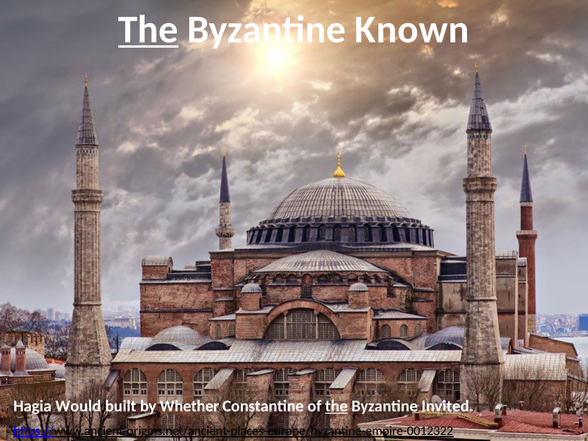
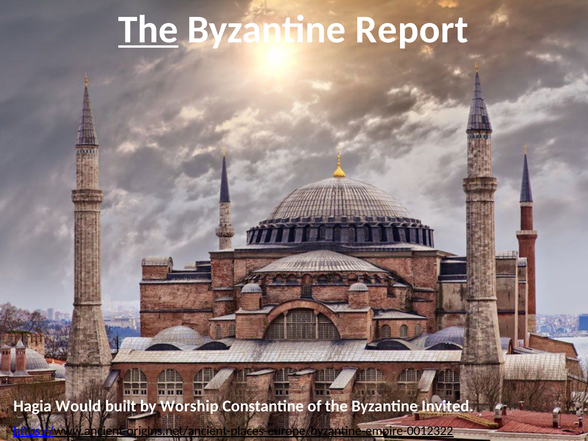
Known: Known -> Report
Whether: Whether -> Worship
the at (336, 406) underline: present -> none
